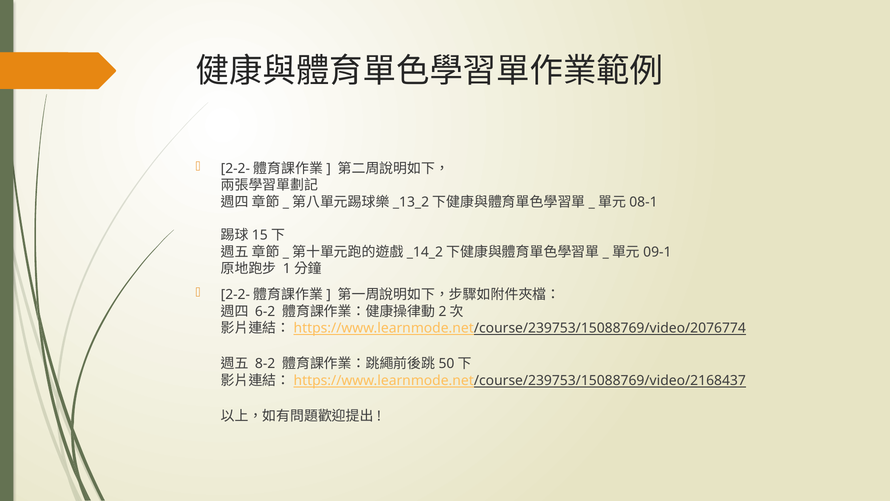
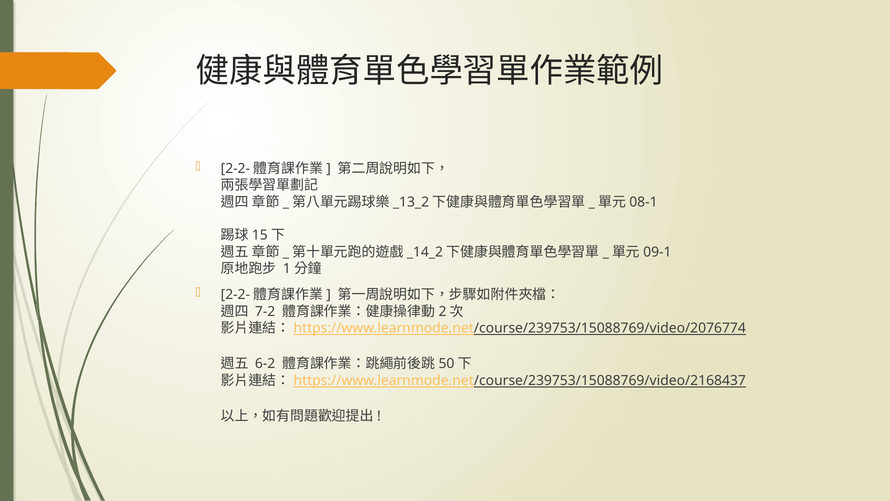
6-2: 6-2 -> 7-2
8-2: 8-2 -> 6-2
